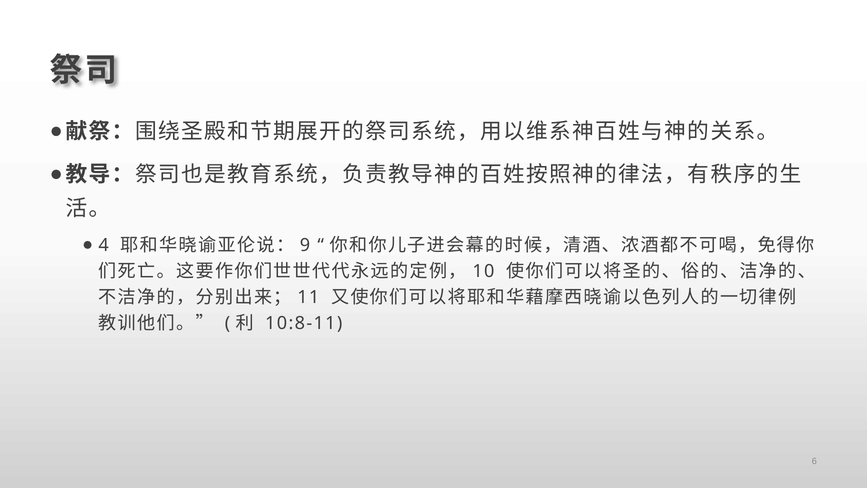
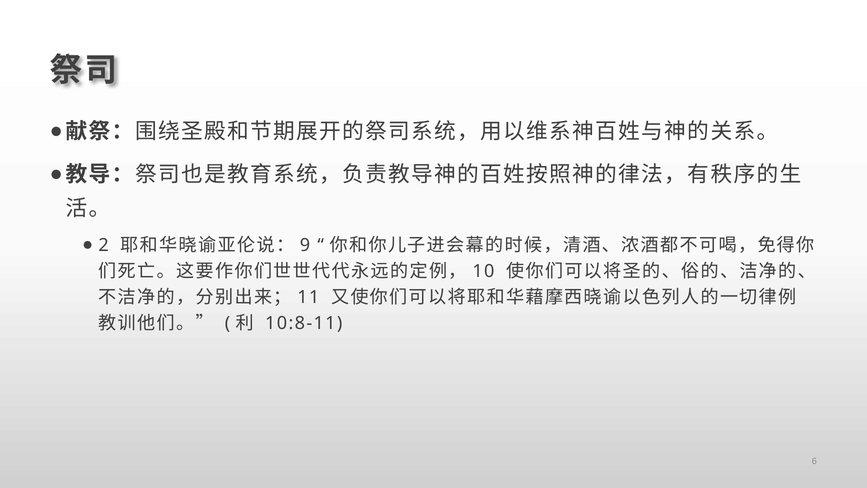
4: 4 -> 2
